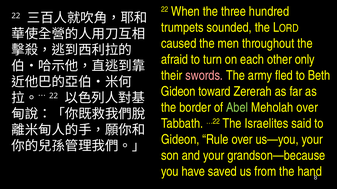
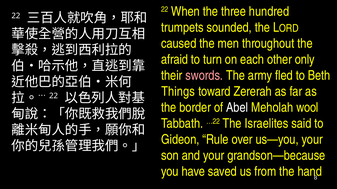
Gideon at (178, 92): Gideon -> Things
Abel colour: light green -> white
Meholah over: over -> wool
